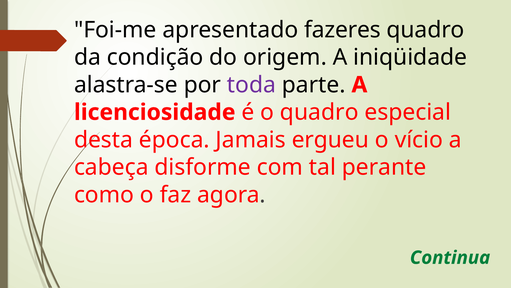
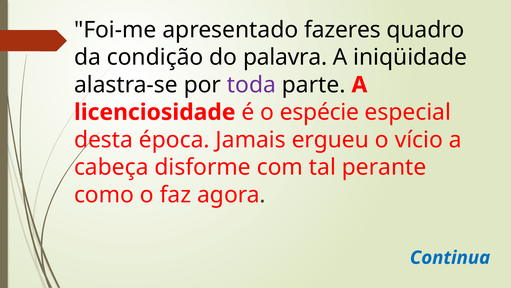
origem: origem -> palavra
o quadro: quadro -> espécie
Continua colour: green -> blue
